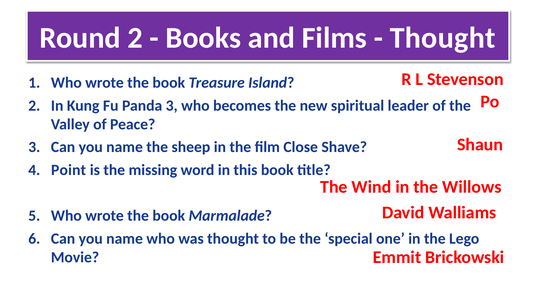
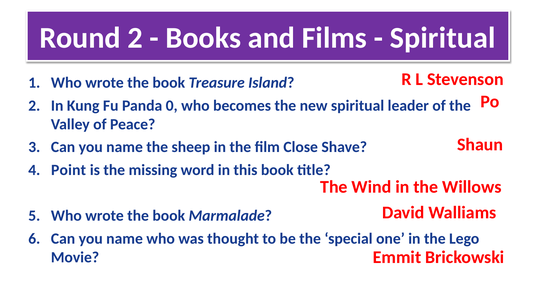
Thought at (443, 38): Thought -> Spiritual
Panda 3: 3 -> 0
